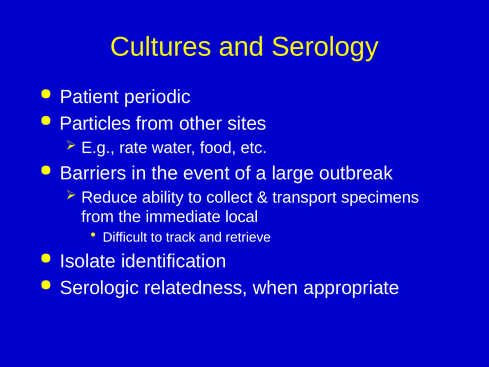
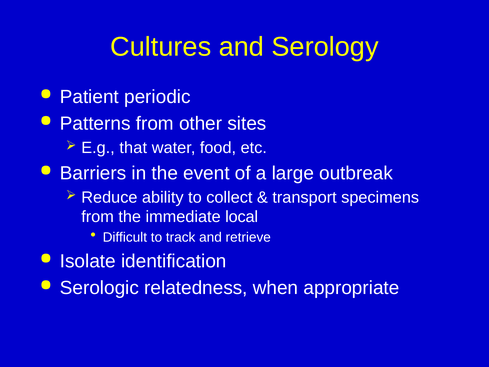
Particles: Particles -> Patterns
rate: rate -> that
